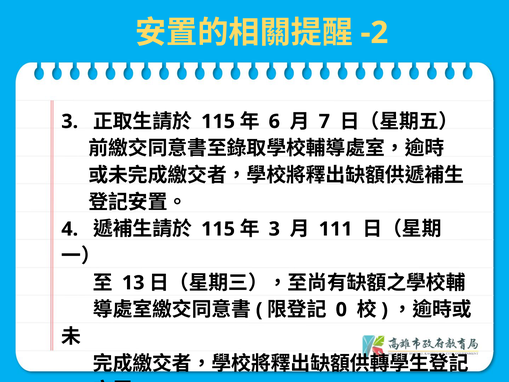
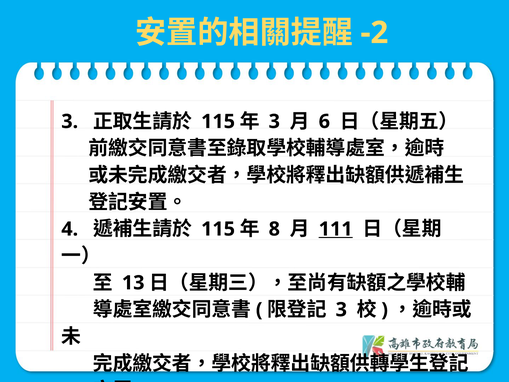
6 at (274, 121): 6 -> 3
7: 7 -> 6
3 at (274, 229): 3 -> 8
111 underline: none -> present
0 at (341, 310): 0 -> 3
